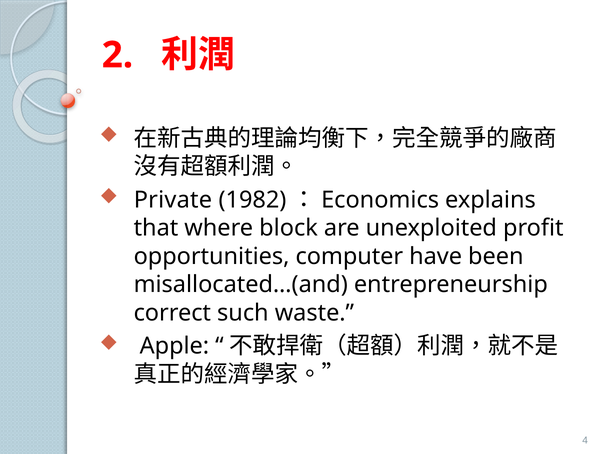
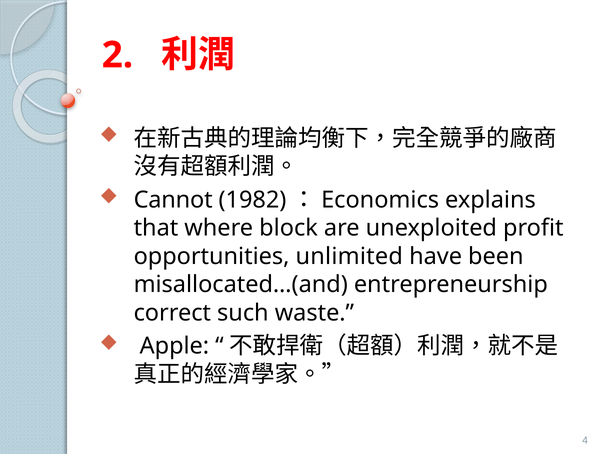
Private: Private -> Cannot
computer: computer -> unlimited
